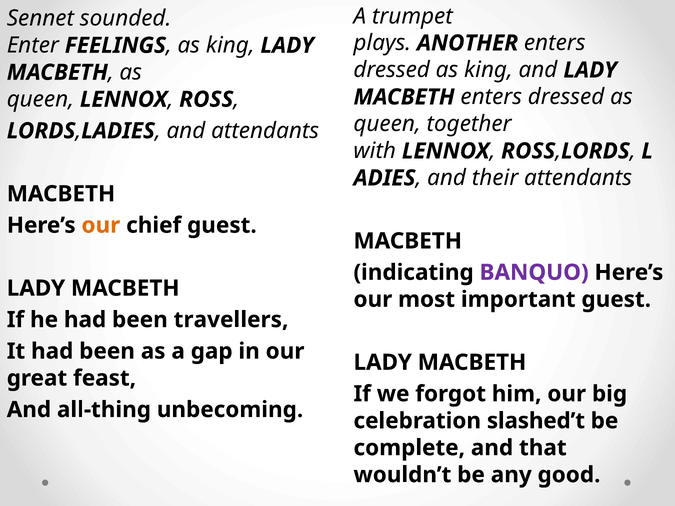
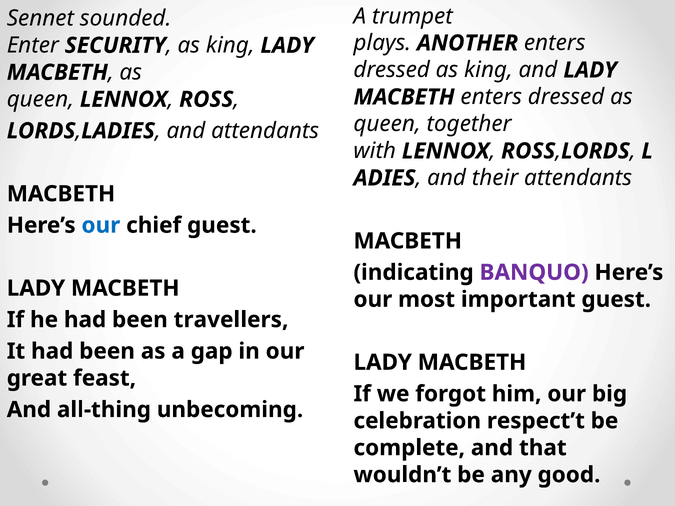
FEELINGS: FEELINGS -> SECURITY
our at (101, 225) colour: orange -> blue
slashed’t: slashed’t -> respect’t
